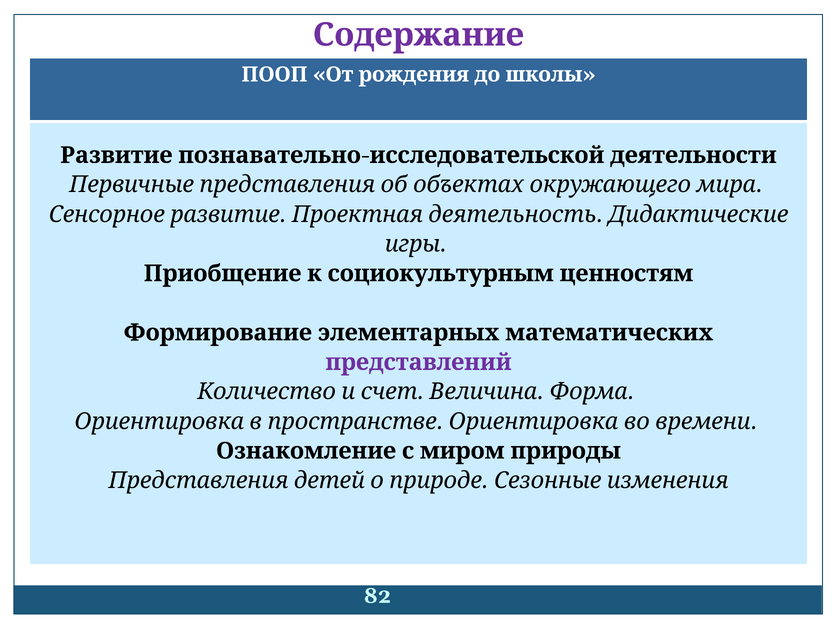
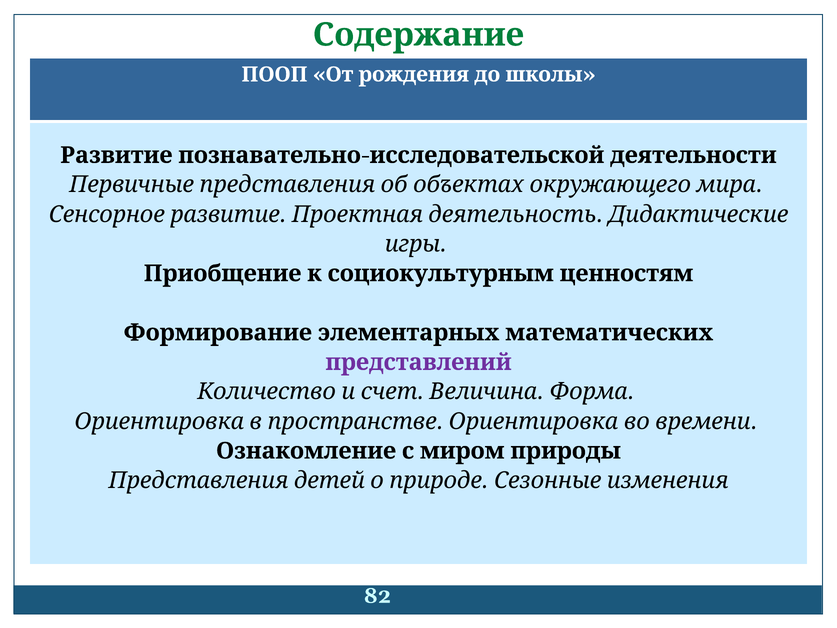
Содержание colour: purple -> green
